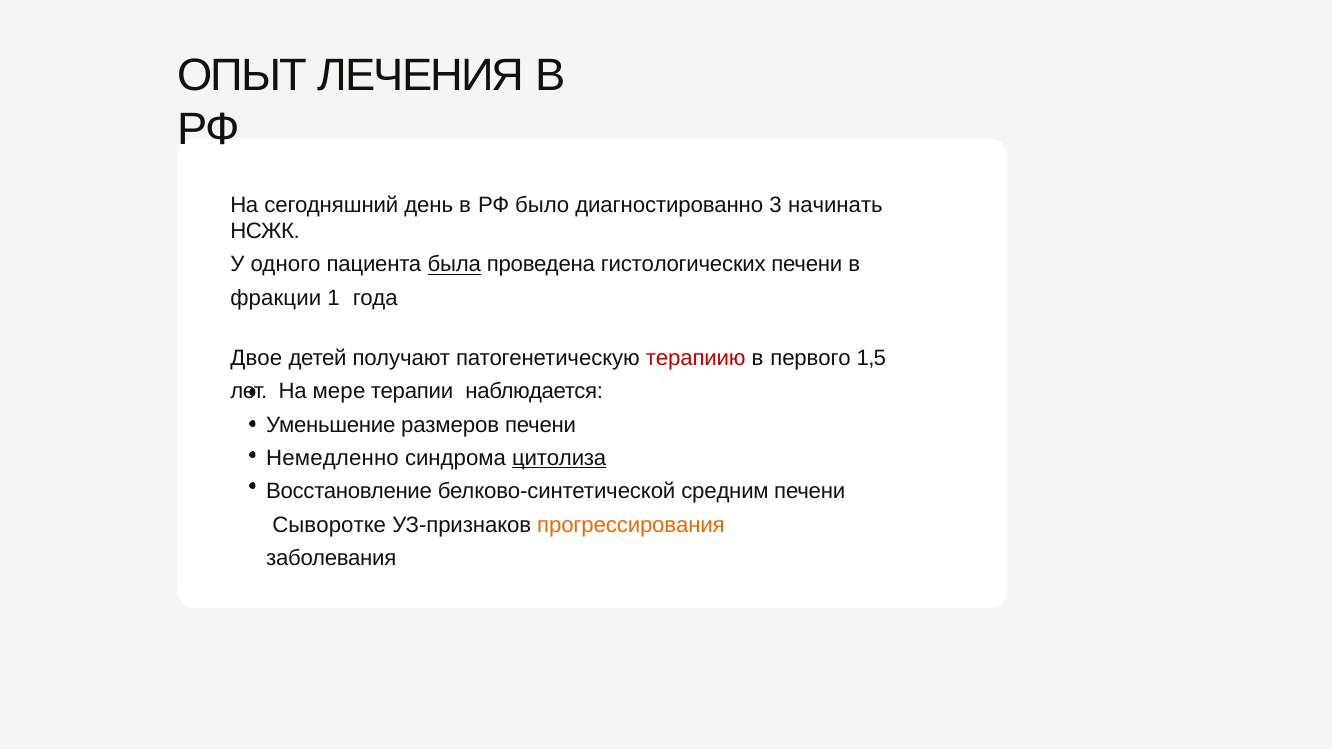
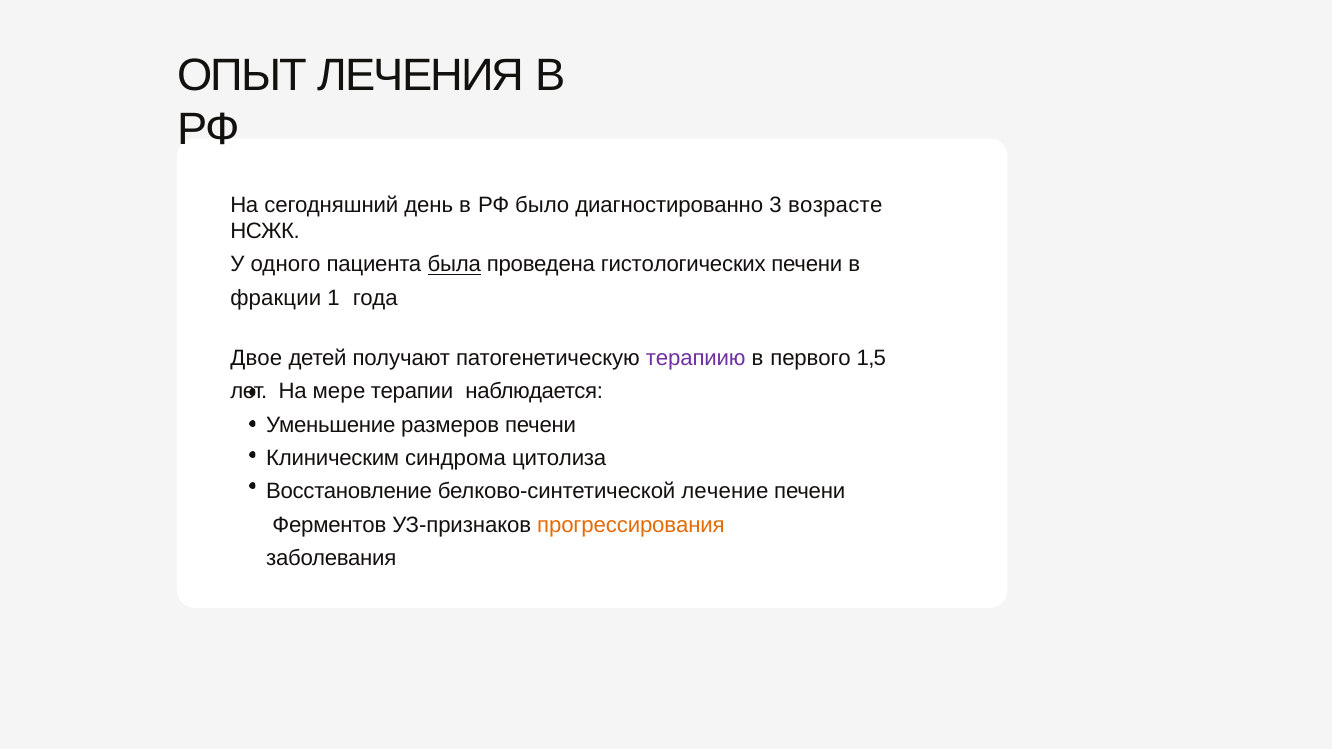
начинать: начинать -> возрасте
терапиию colour: red -> purple
Немедленно: Немедленно -> Клиническим
цитолиза underline: present -> none
средним: средним -> лечение
Сыворотке: Сыворотке -> Ферментов
